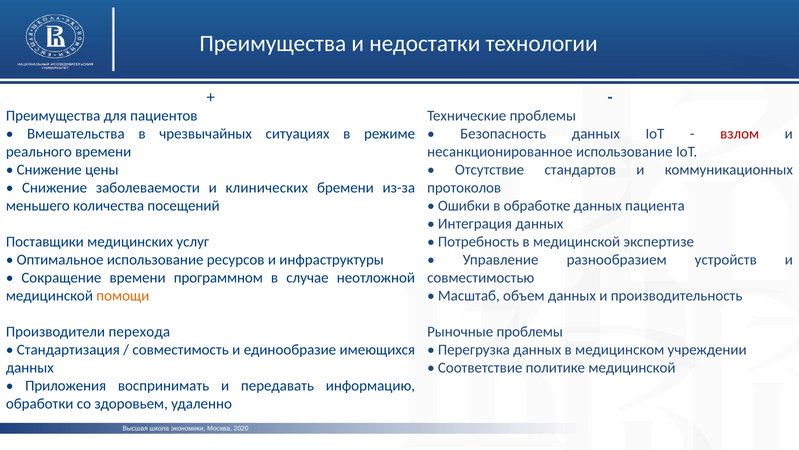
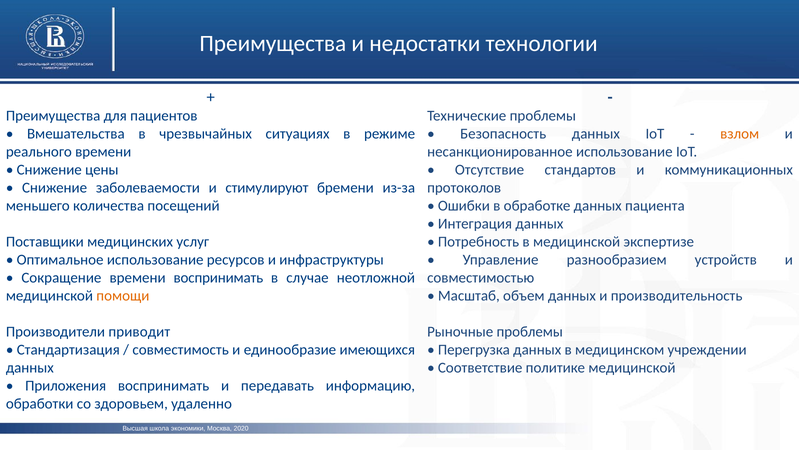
взлом colour: red -> orange
клинических: клинических -> стимулируют
времени программном: программном -> воспринимать
перехода: перехода -> приводит
